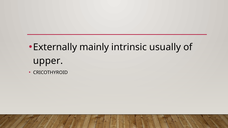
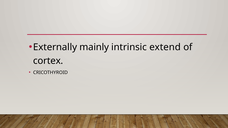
usually: usually -> extend
upper: upper -> cortex
